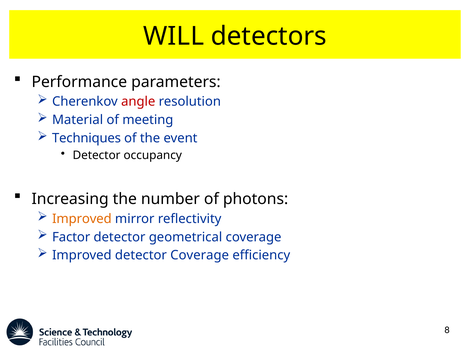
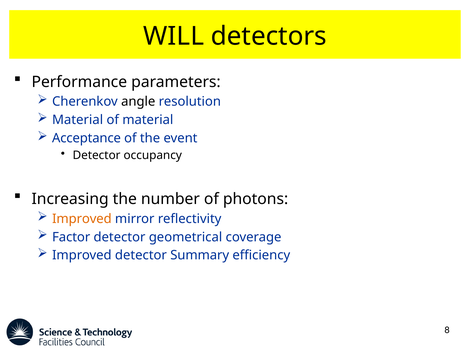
angle colour: red -> black
of meeting: meeting -> material
Techniques: Techniques -> Acceptance
detector Coverage: Coverage -> Summary
